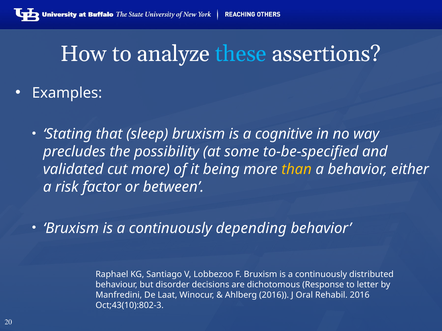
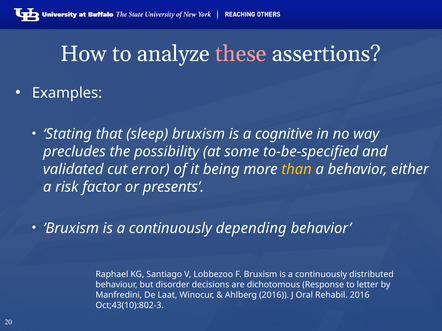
these colour: light blue -> pink
cut more: more -> error
between: between -> presents
